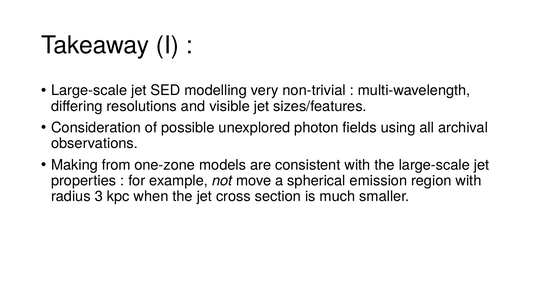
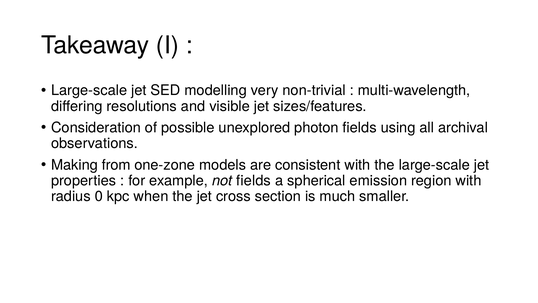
not move: move -> fields
3: 3 -> 0
